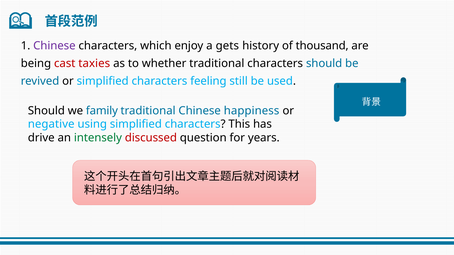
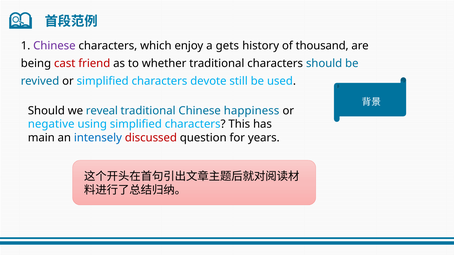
taxies: taxies -> friend
feeling: feeling -> devote
family: family -> reveal
drive: drive -> main
intensely colour: green -> blue
